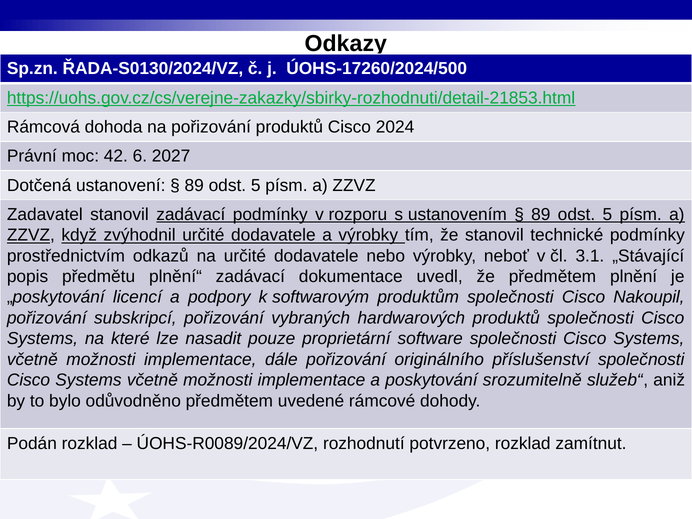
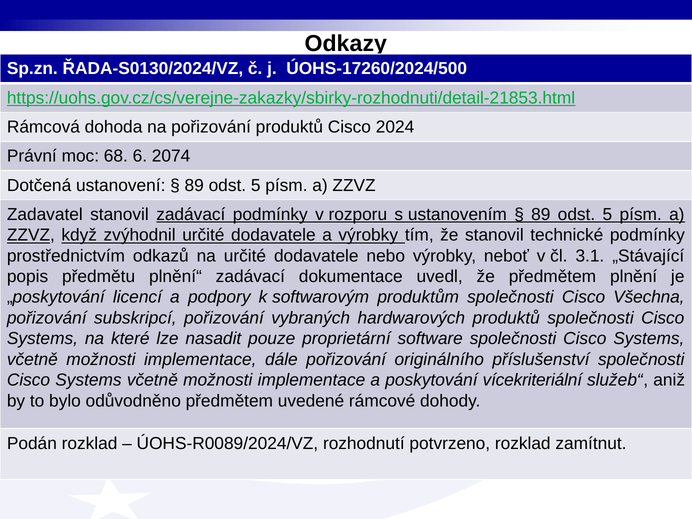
42: 42 -> 68
2027: 2027 -> 2074
Nakoupil: Nakoupil -> Všechna
srozumitelně: srozumitelně -> vícekriteriální
